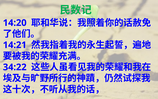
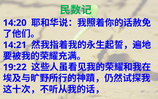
34:22: 34:22 -> 19:22
